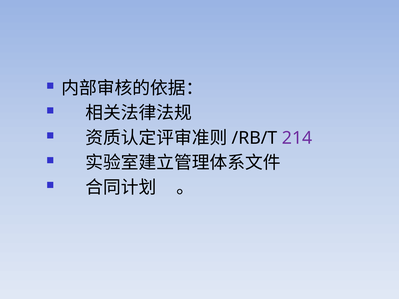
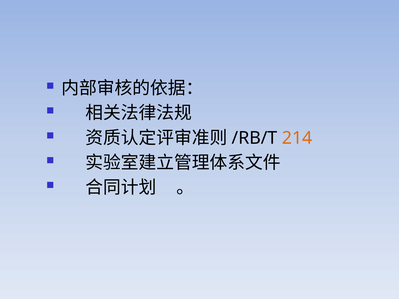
214 colour: purple -> orange
